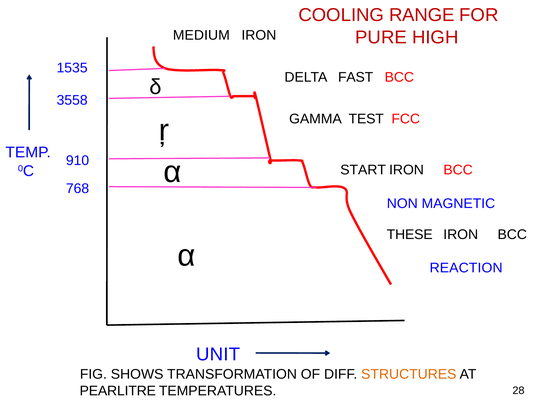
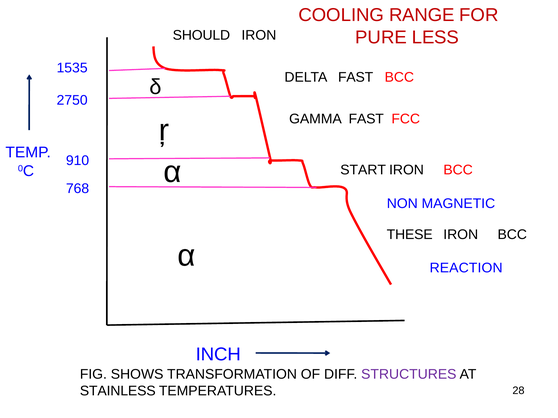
MEDIUM: MEDIUM -> SHOULD
HIGH: HIGH -> LESS
3558: 3558 -> 2750
GAMMA TEST: TEST -> FAST
UNIT: UNIT -> INCH
STRUCTURES colour: orange -> purple
PEARLITRE: PEARLITRE -> STAINLESS
